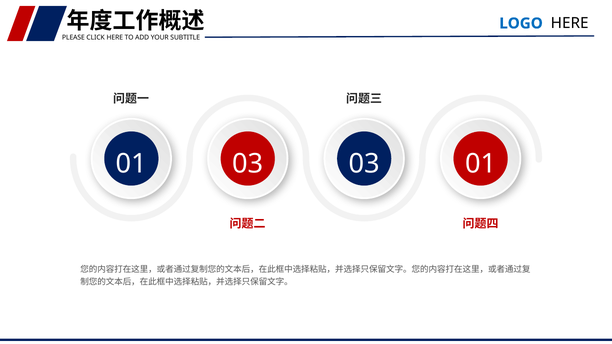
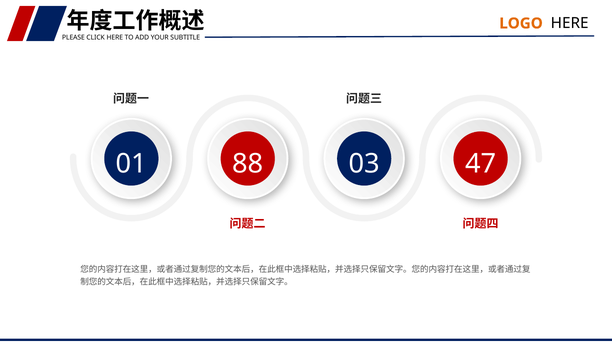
LOGO colour: blue -> orange
01 03: 03 -> 88
03 01: 01 -> 47
